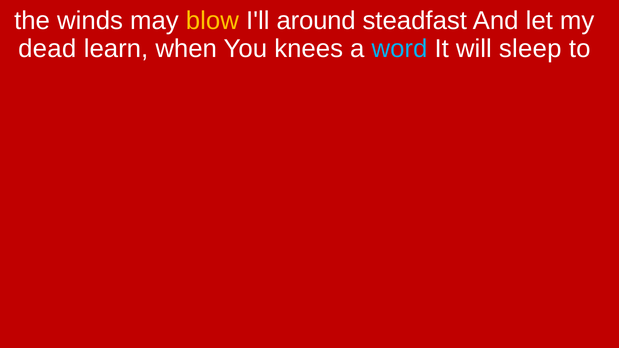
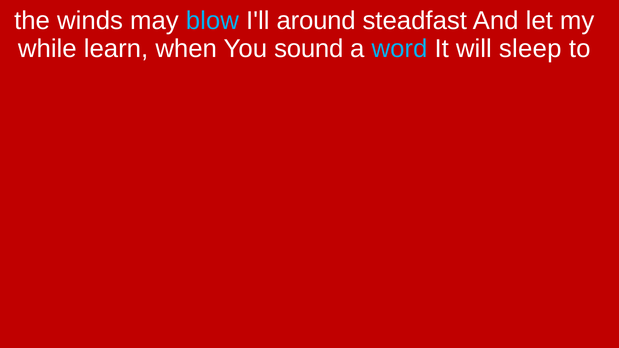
blow colour: yellow -> light blue
dead: dead -> while
knees: knees -> sound
